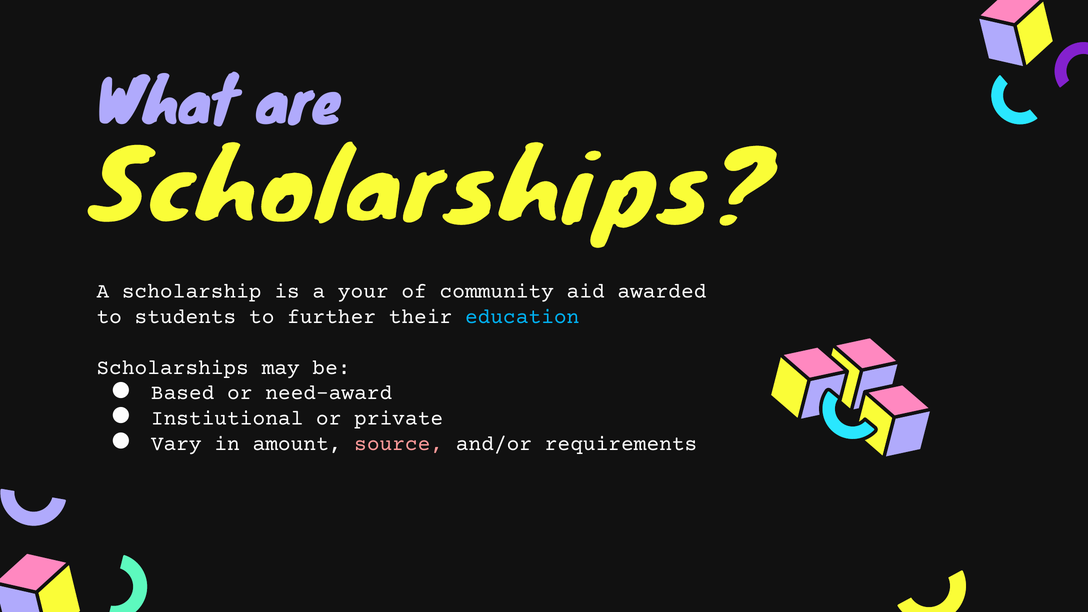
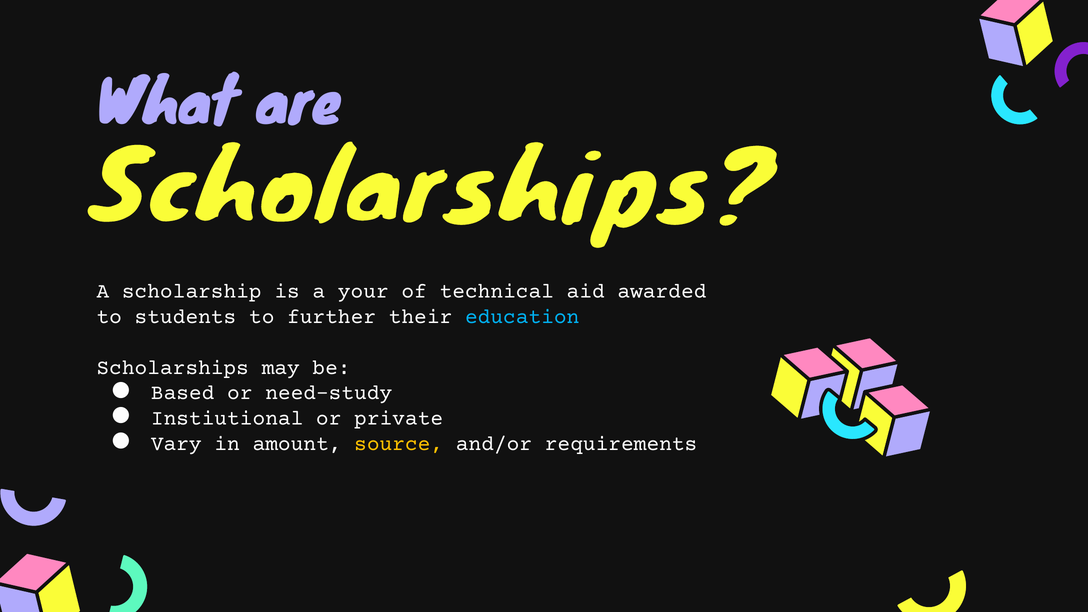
community: community -> technical
need-award: need-award -> need-study
source colour: pink -> yellow
